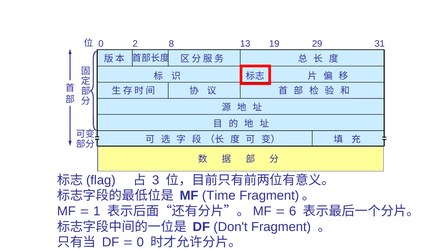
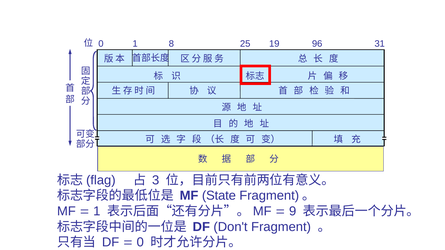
0 2: 2 -> 1
13: 13 -> 25
29: 29 -> 96
Time: Time -> State
6: 6 -> 9
